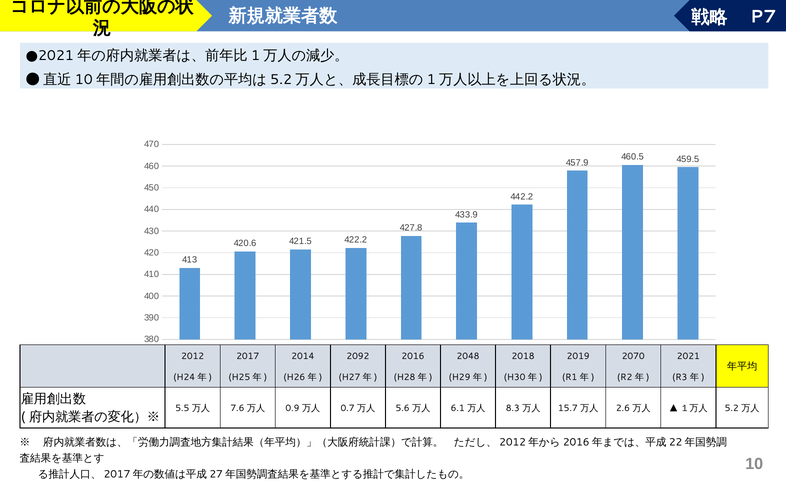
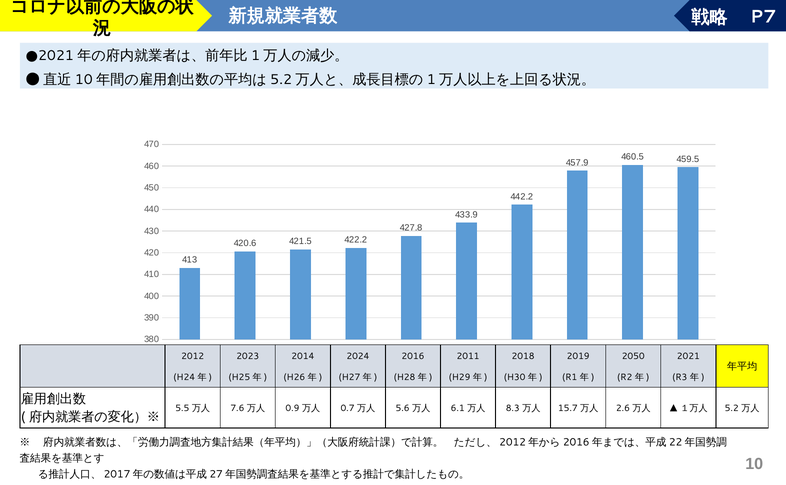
2017: 2017 -> 2023
2092: 2092 -> 2024
2048: 2048 -> 2011
2070: 2070 -> 2050
